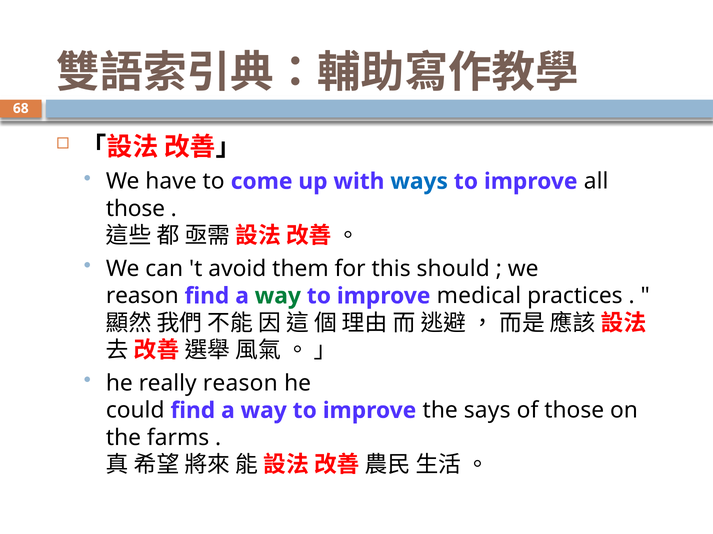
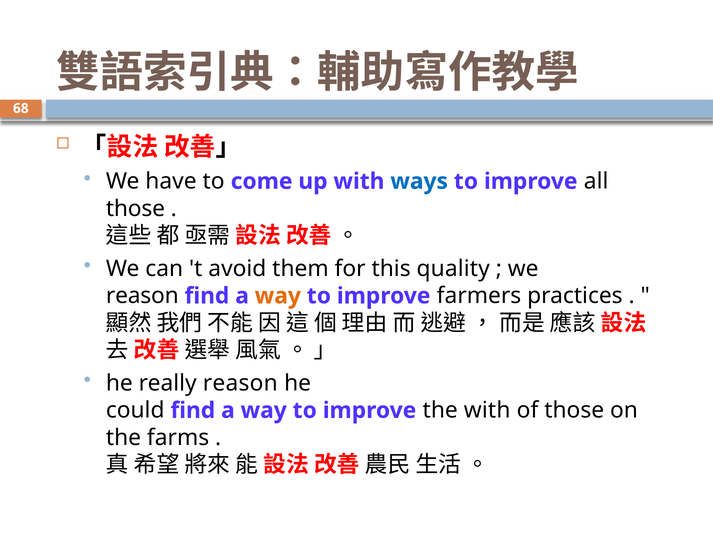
should: should -> quality
way at (278, 296) colour: green -> orange
medical: medical -> farmers
the says: says -> with
